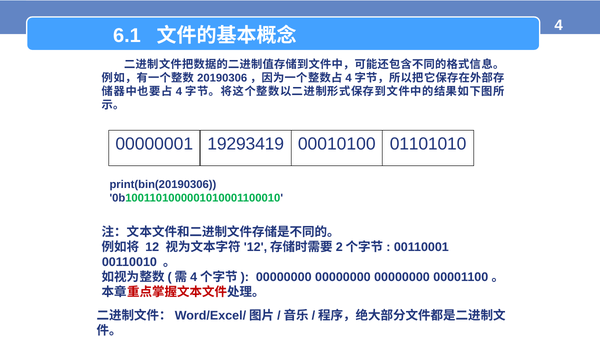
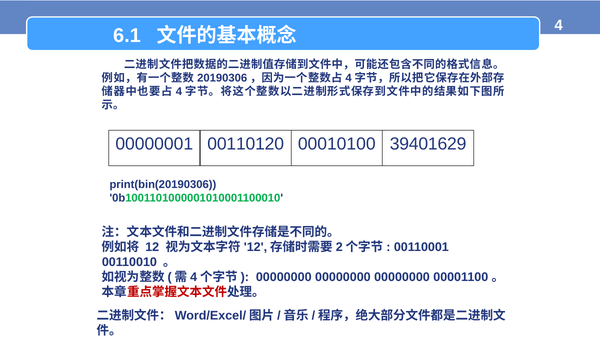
19293419: 19293419 -> 00110120
01101010: 01101010 -> 39401629
